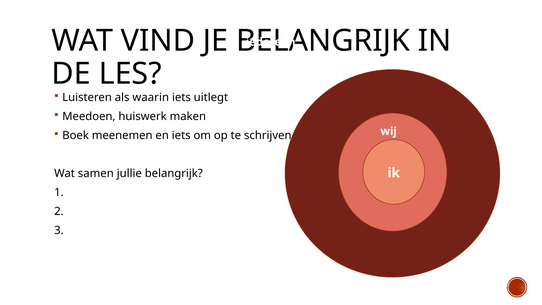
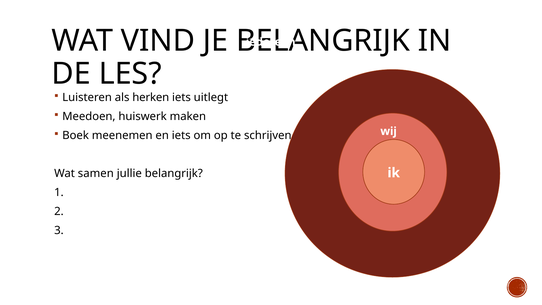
waarin: waarin -> herken
